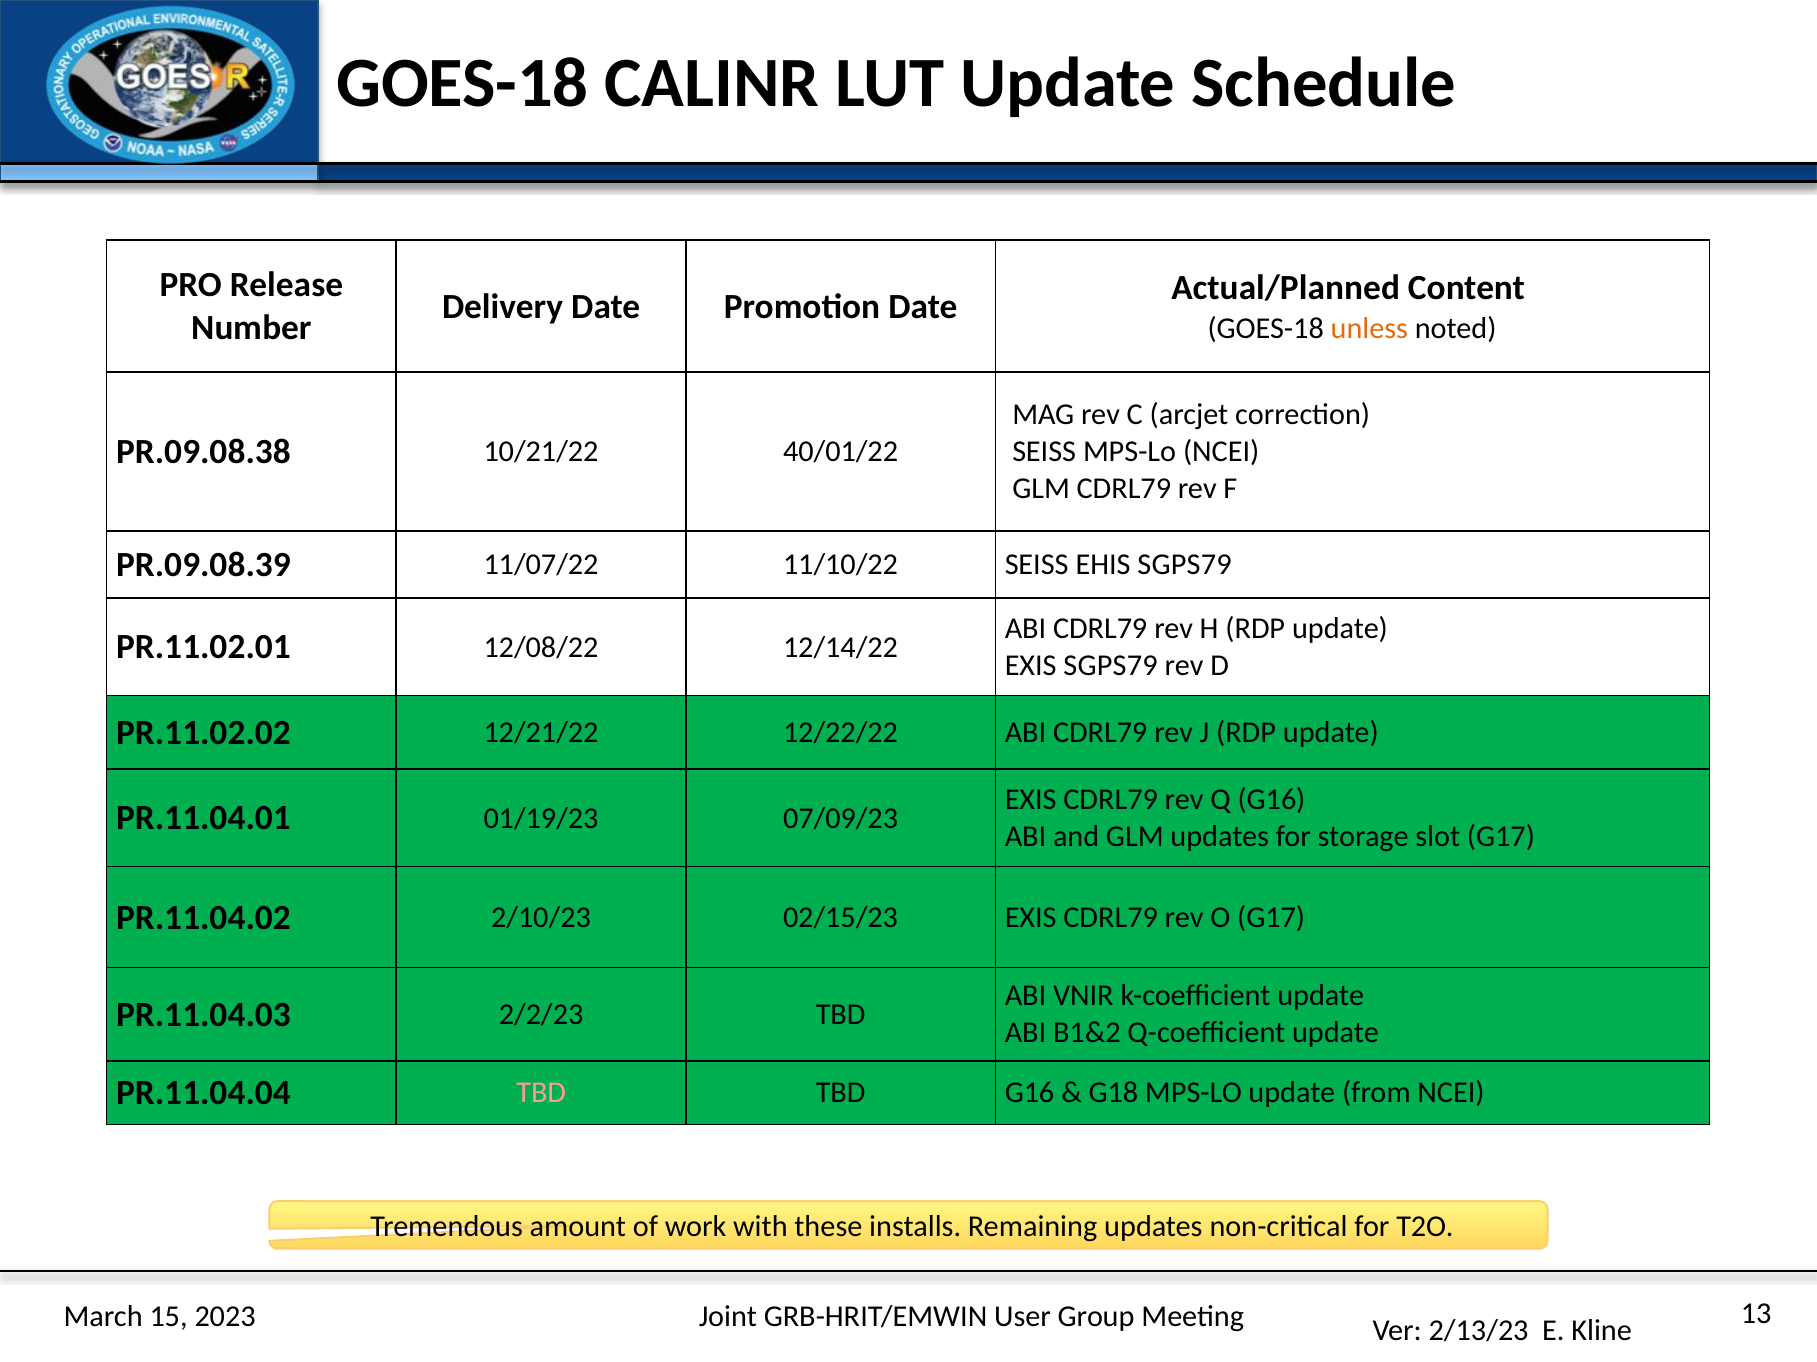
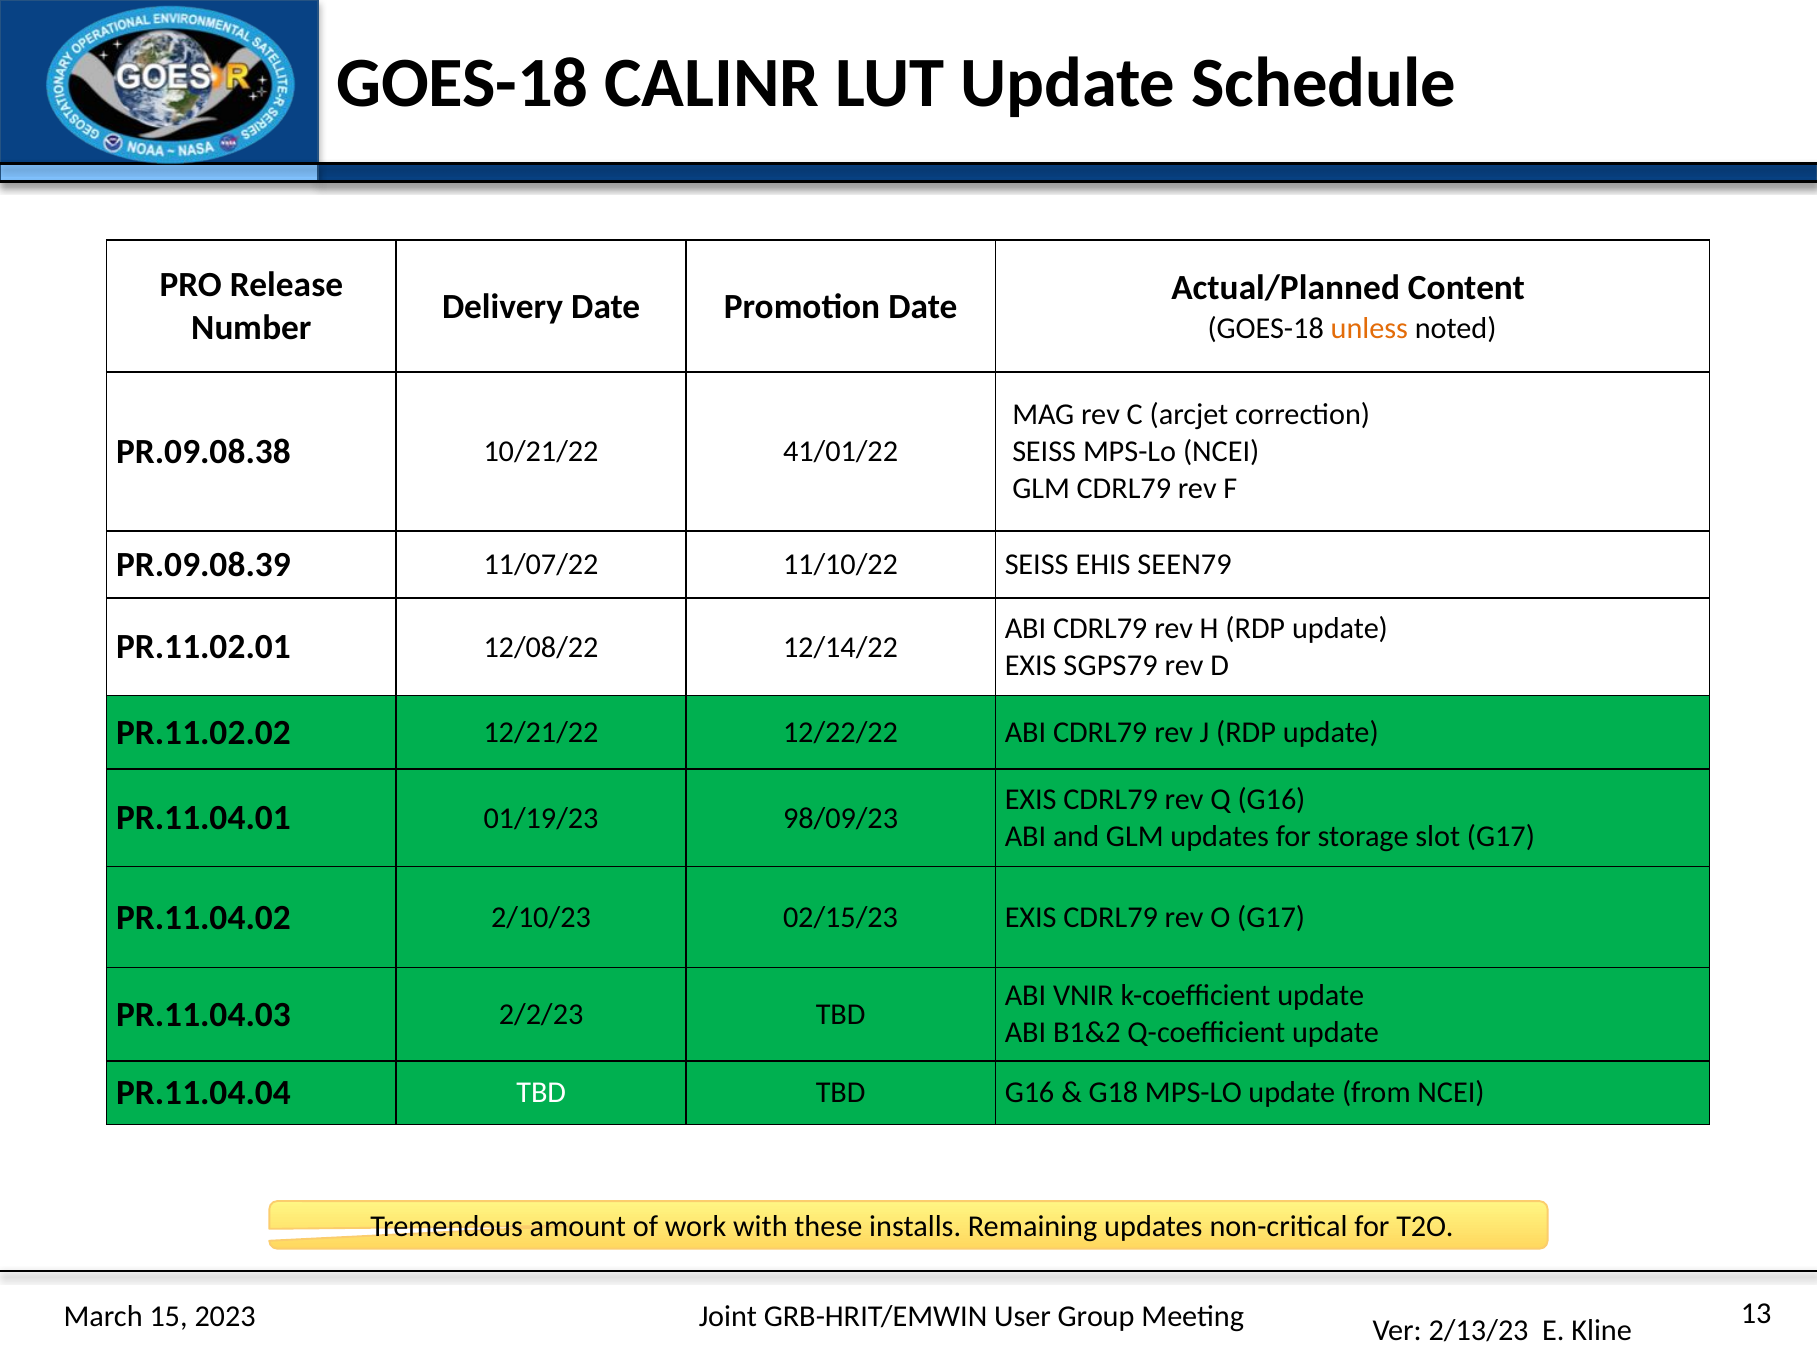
40/01/22: 40/01/22 -> 41/01/22
EHIS SGPS79: SGPS79 -> SEEN79
07/09/23: 07/09/23 -> 98/09/23
TBD at (541, 1094) colour: pink -> white
